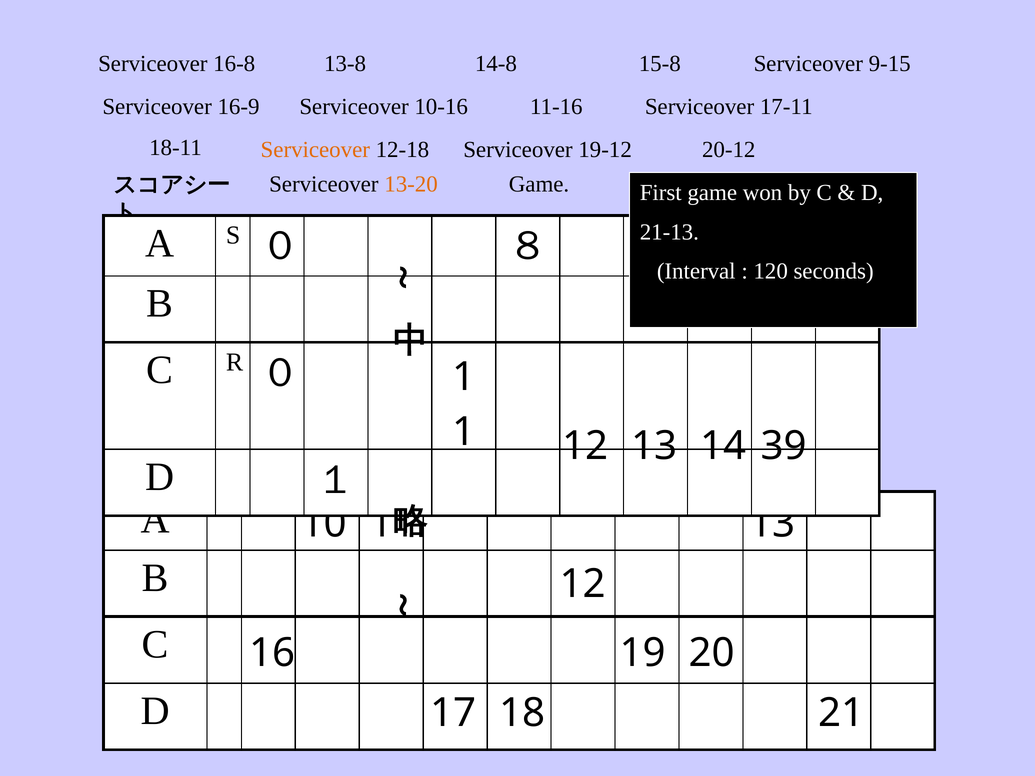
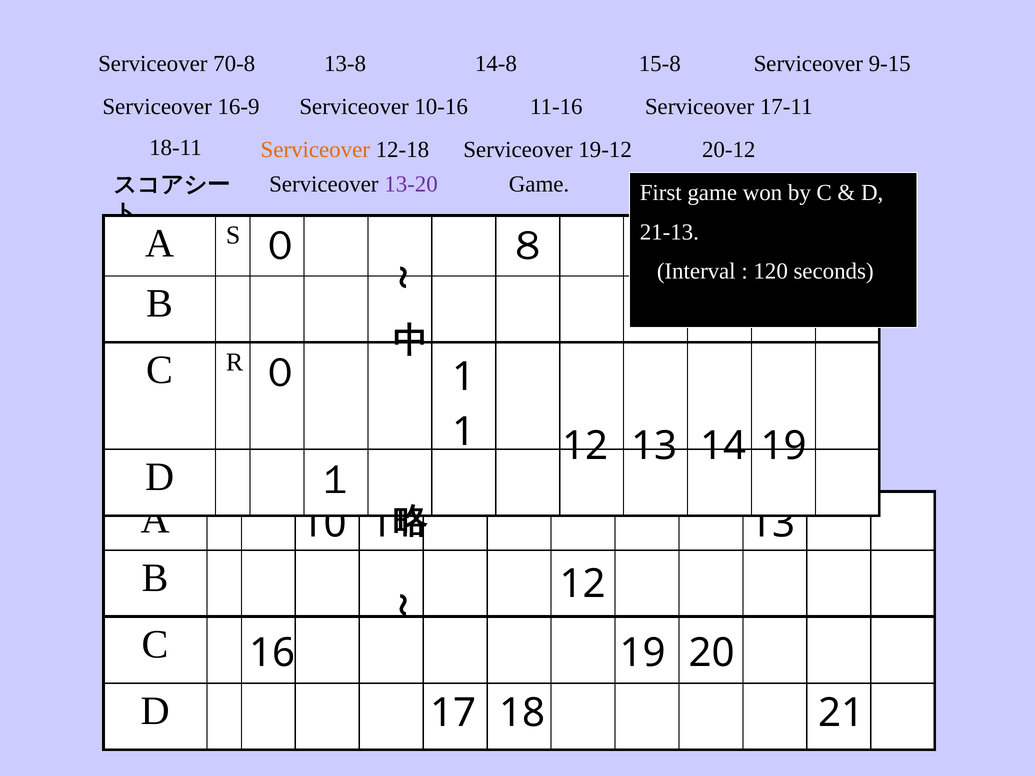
16-8: 16-8 -> 70-8
13-20 colour: orange -> purple
14 39: 39 -> 19
